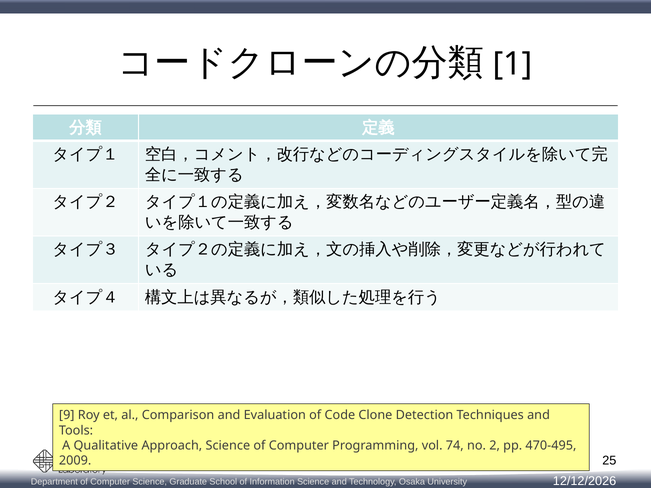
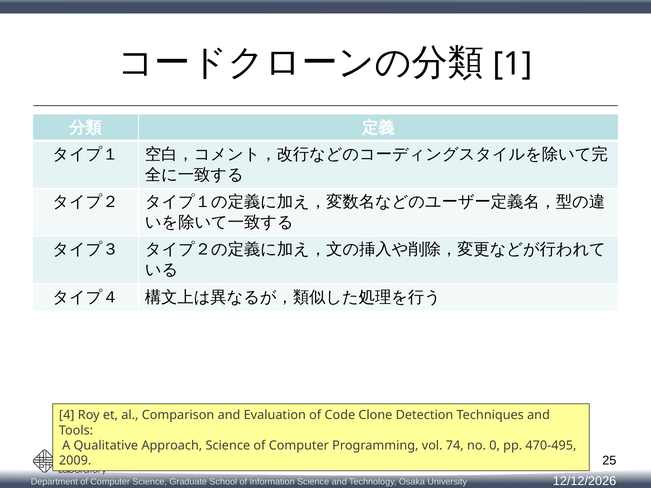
9: 9 -> 4
2: 2 -> 0
